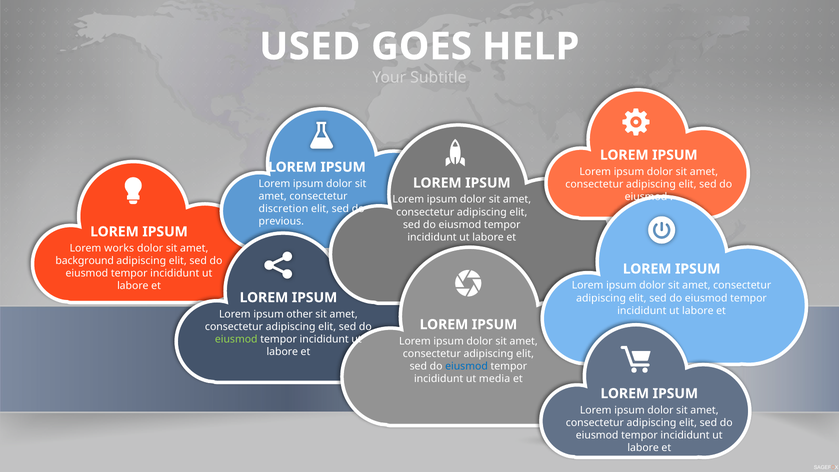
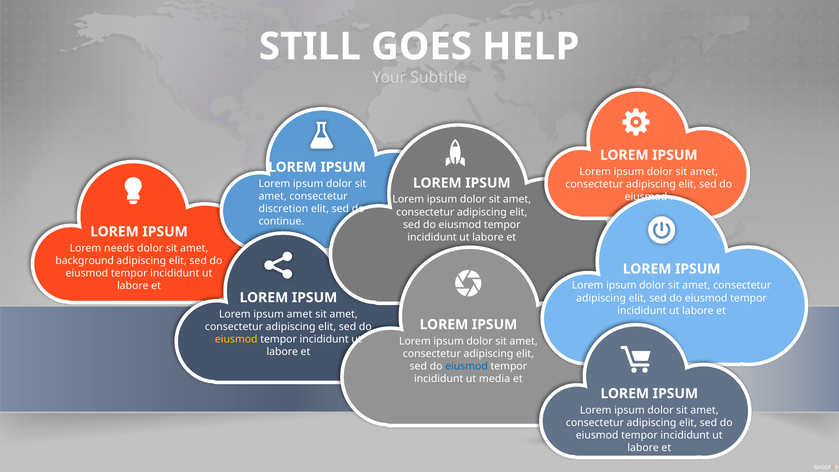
USED: USED -> STILL
previous: previous -> continue
works: works -> needs
ipsum other: other -> amet
eiusmod at (236, 339) colour: light green -> yellow
